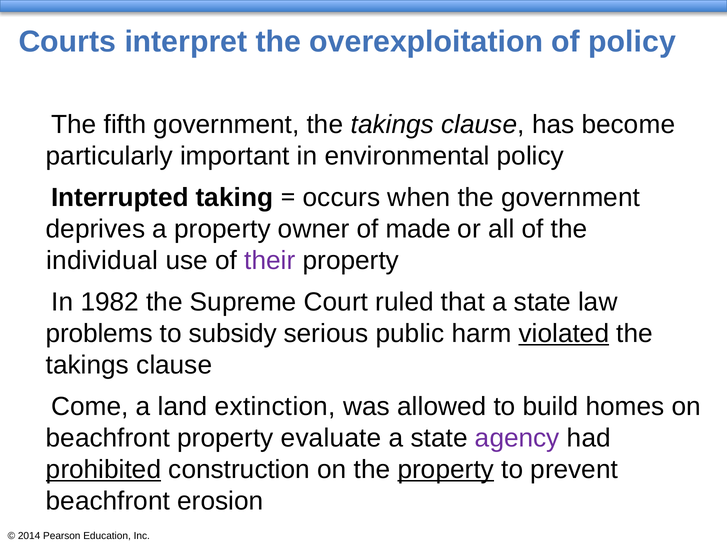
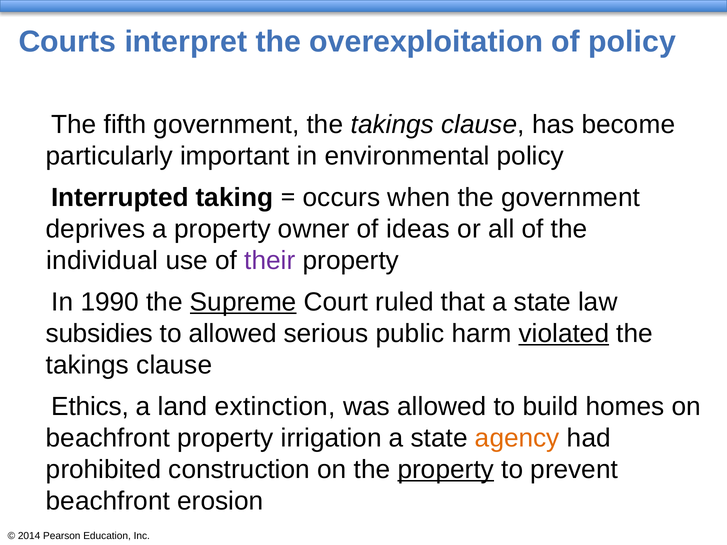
made: made -> ideas
1982: 1982 -> 1990
Supreme underline: none -> present
problems: problems -> subsidies
to subsidy: subsidy -> allowed
Come: Come -> Ethics
evaluate: evaluate -> irrigation
agency colour: purple -> orange
prohibited underline: present -> none
